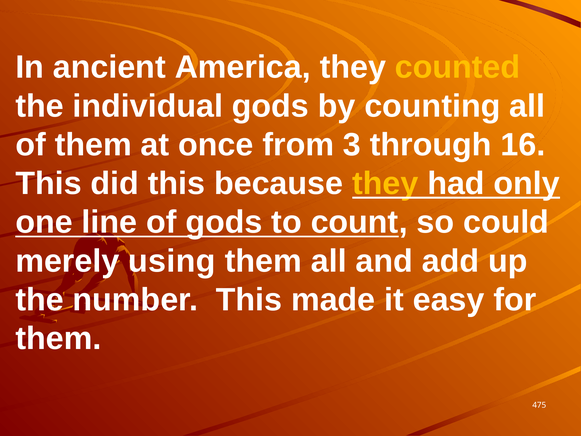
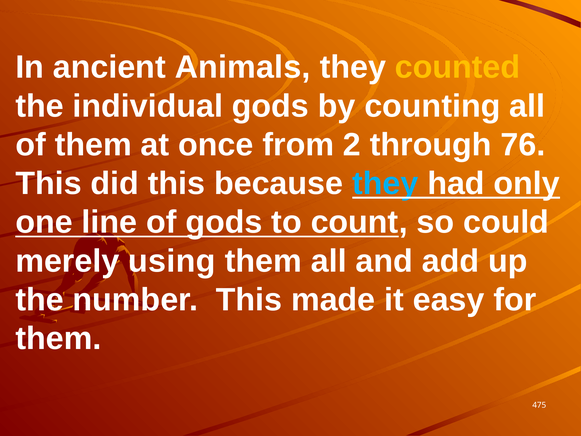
America: America -> Animals
3: 3 -> 2
16: 16 -> 76
they at (385, 183) colour: yellow -> light blue
